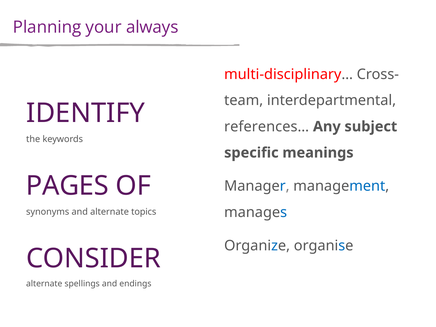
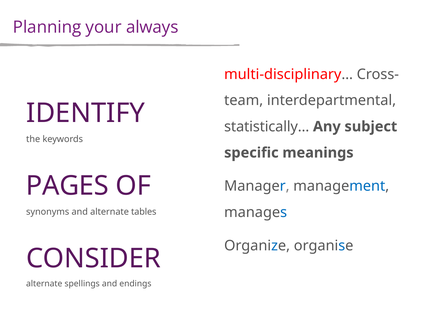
references…: references… -> statistically…
topics: topics -> tables
